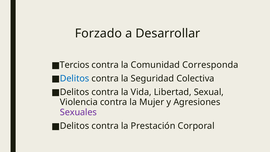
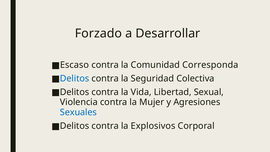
Tercios: Tercios -> Escaso
Sexuales colour: purple -> blue
Prestación: Prestación -> Explosivos
